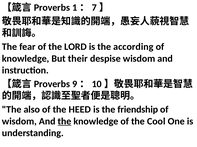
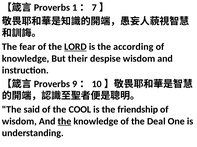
LORD underline: none -> present
also: also -> said
HEED: HEED -> COOL
Cool: Cool -> Deal
